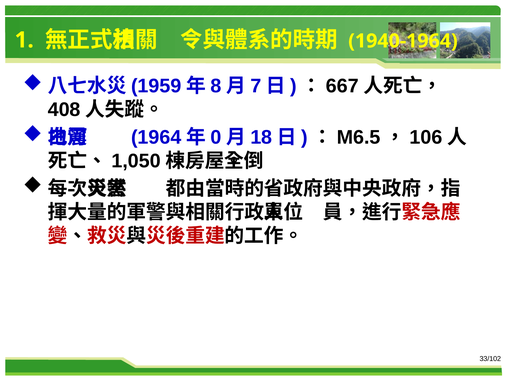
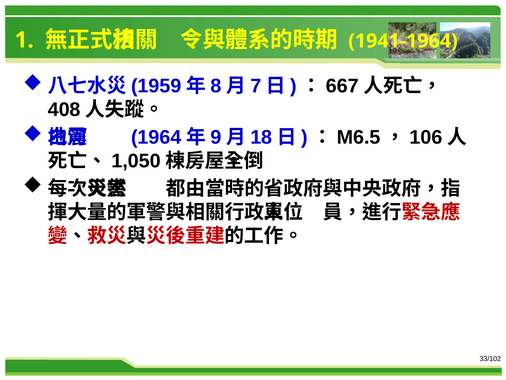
1940-1964: 1940-1964 -> 1941-1964
0: 0 -> 9
